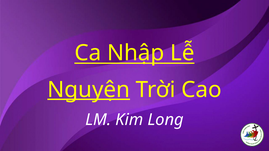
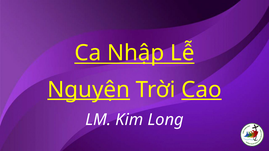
Cao underline: none -> present
